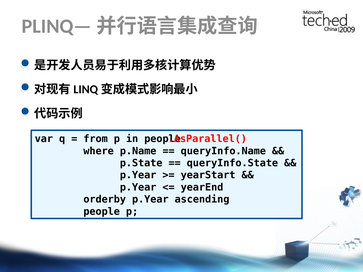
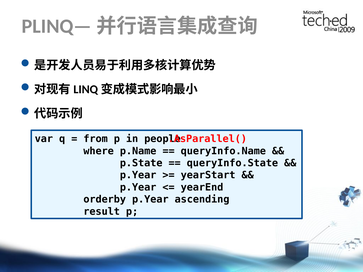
people at (102, 212): people -> result
